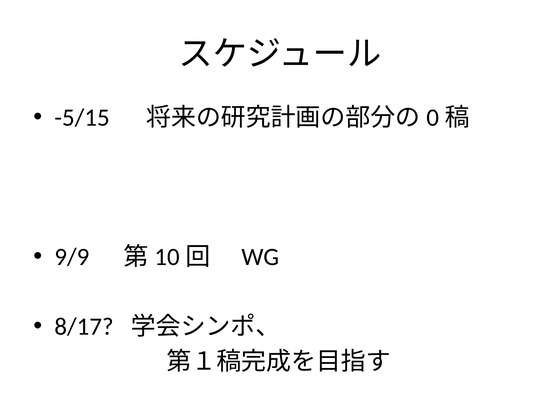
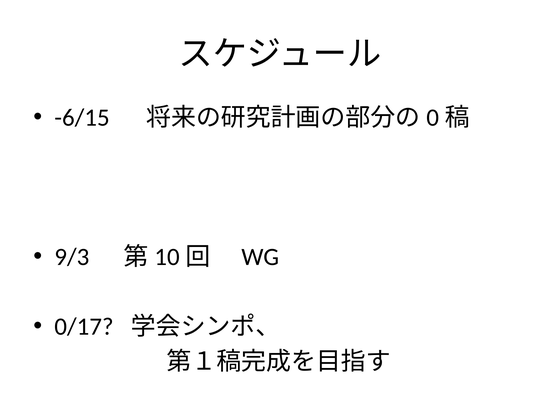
-5/15: -5/15 -> -6/15
9/9: 9/9 -> 9/3
8/17: 8/17 -> 0/17
